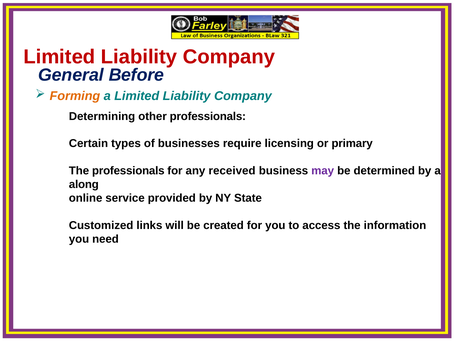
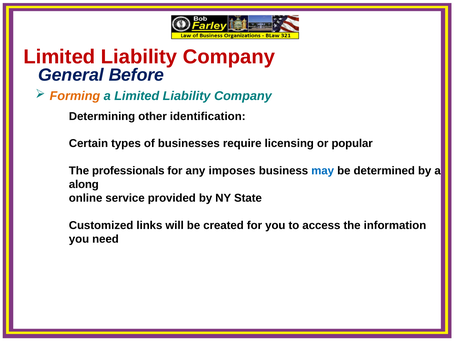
other professionals: professionals -> identification
primary: primary -> popular
received: received -> imposes
may colour: purple -> blue
